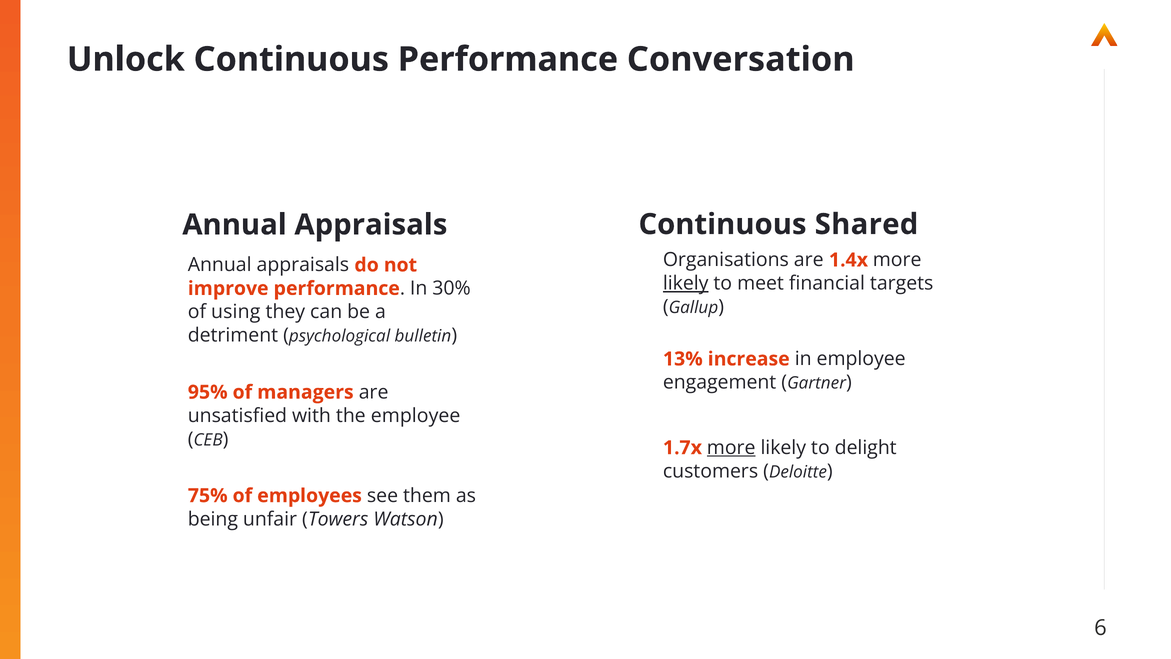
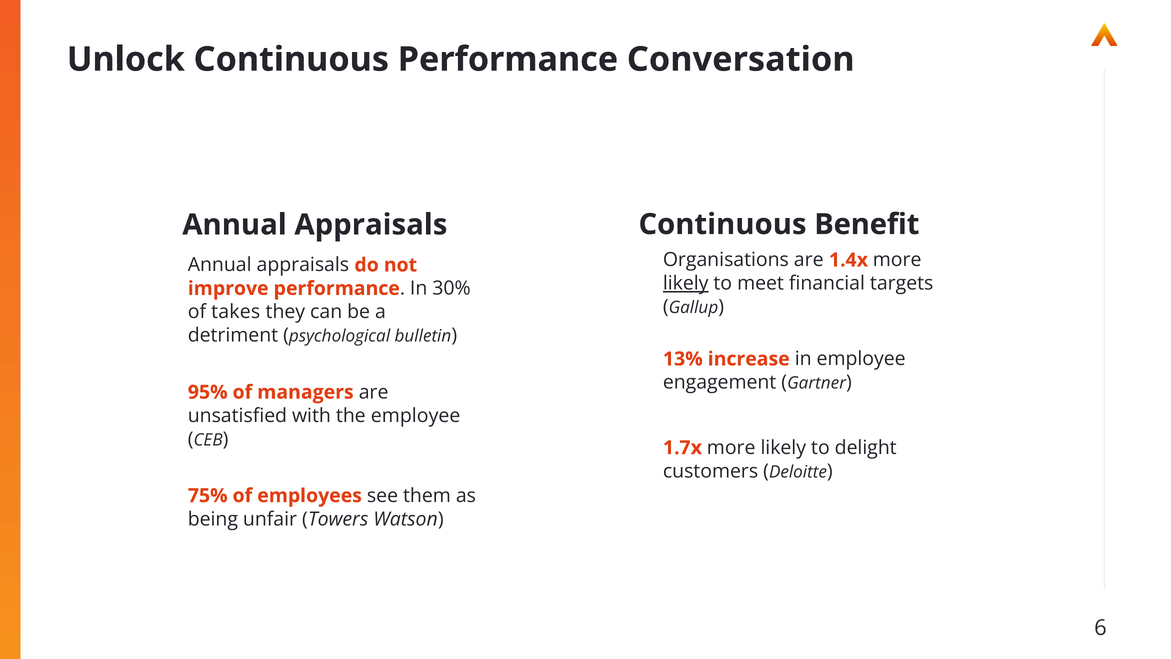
Shared: Shared -> Benefit
using: using -> takes
more at (731, 448) underline: present -> none
